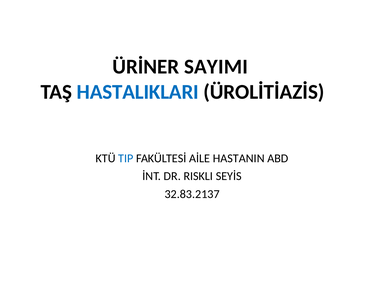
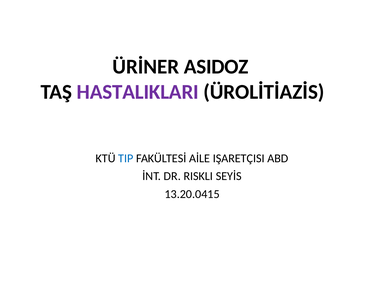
SAYIMI: SAYIMI -> ASIDOZ
HASTALIKLARI colour: blue -> purple
HASTANIN: HASTANIN -> IŞARETÇISI
32.83.2137: 32.83.2137 -> 13.20.0415
